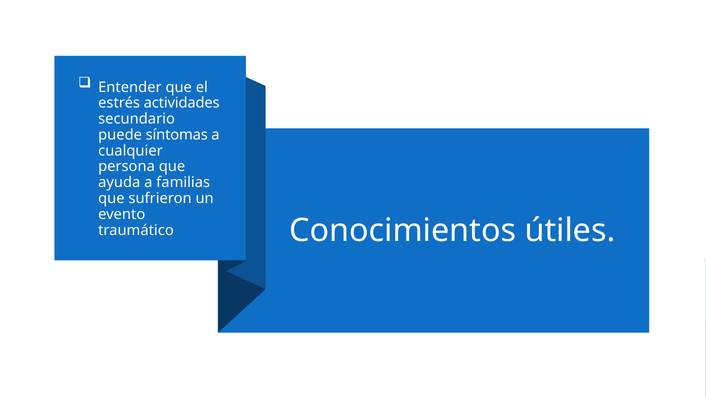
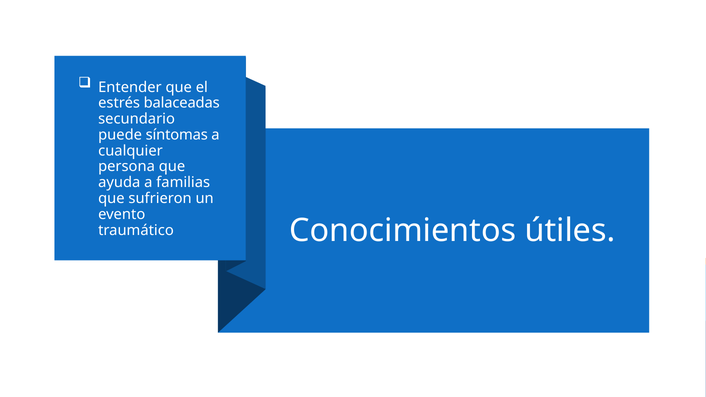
actividades: actividades -> balaceadas
